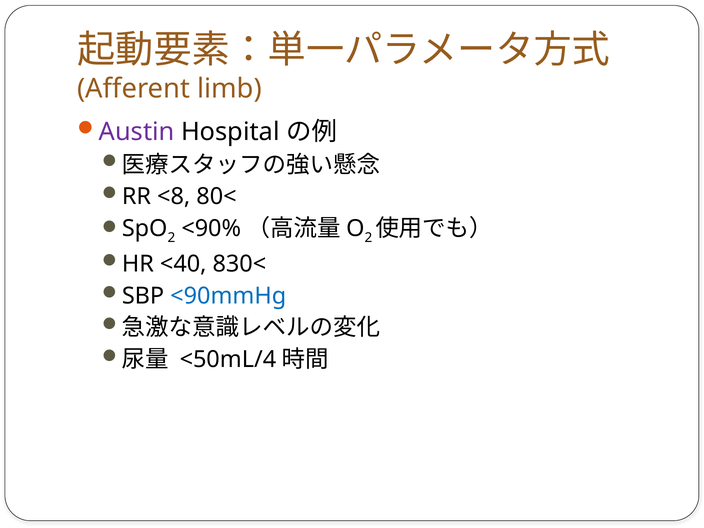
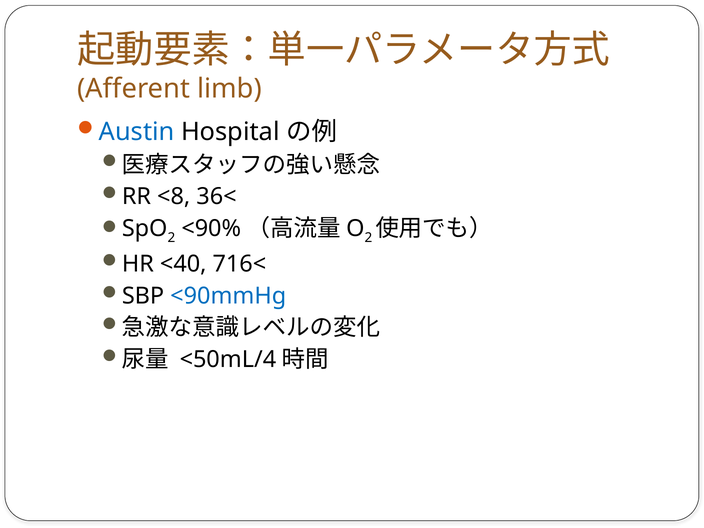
Austin colour: purple -> blue
80<: 80< -> 36<
830<: 830< -> 716<
